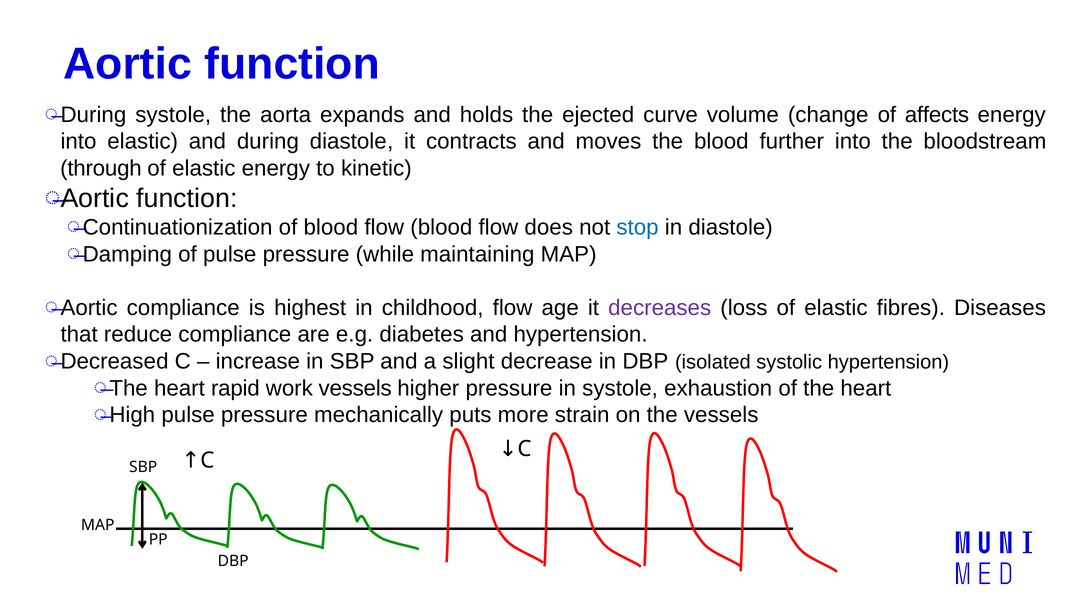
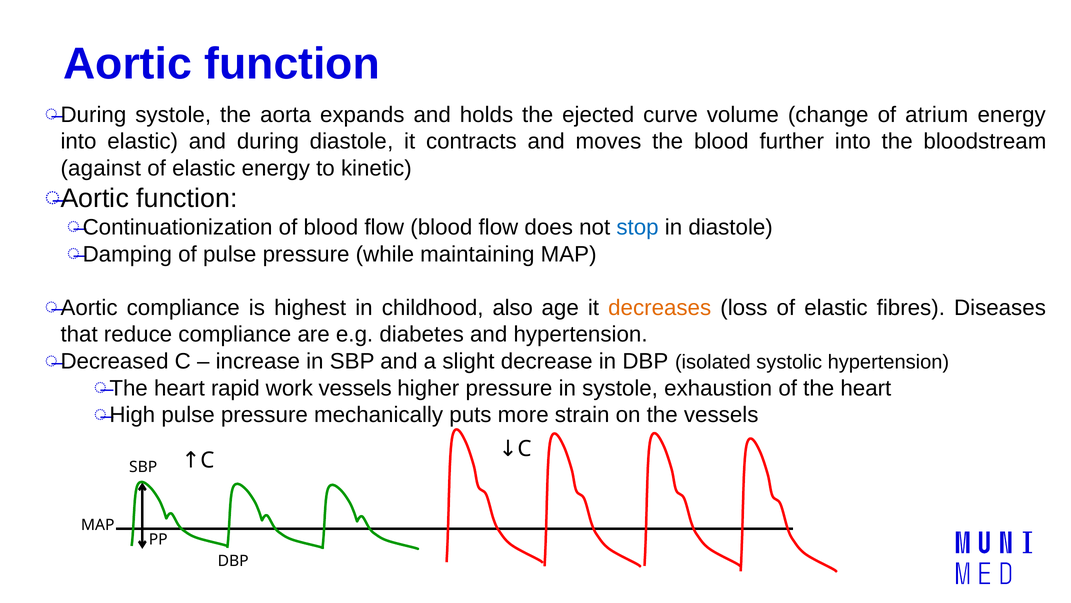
affects: affects -> atrium
through: through -> against
childhood flow: flow -> also
decreases colour: purple -> orange
